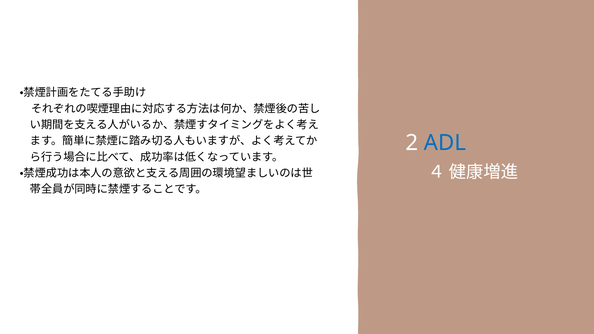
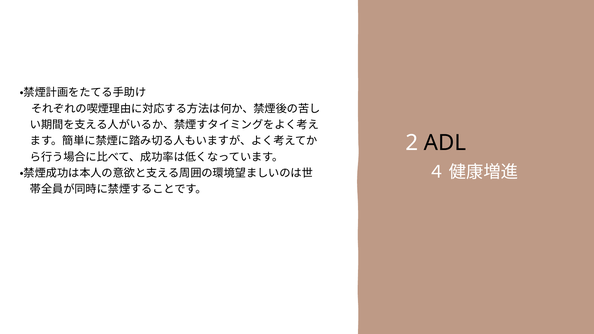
ADL colour: blue -> black
